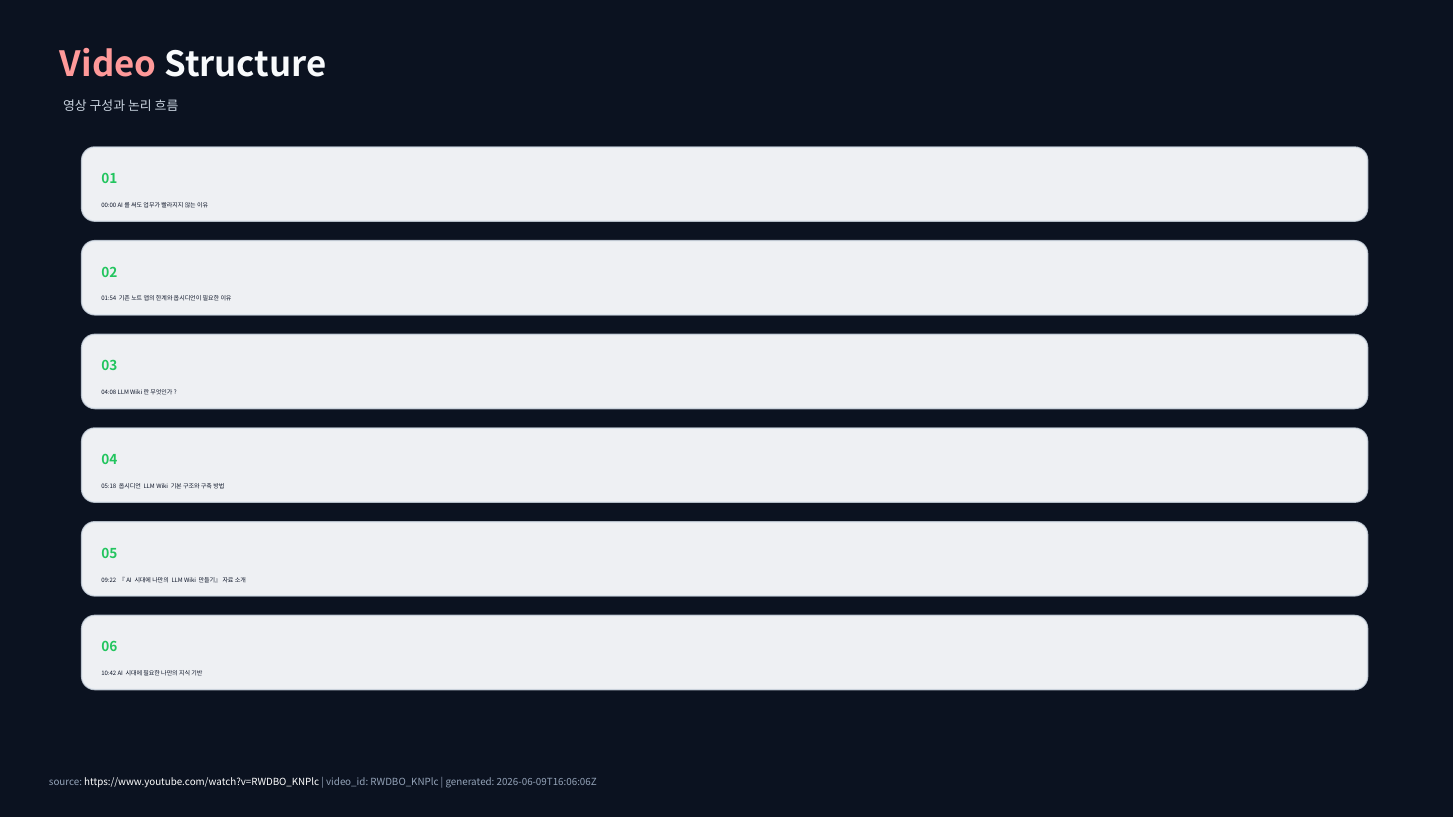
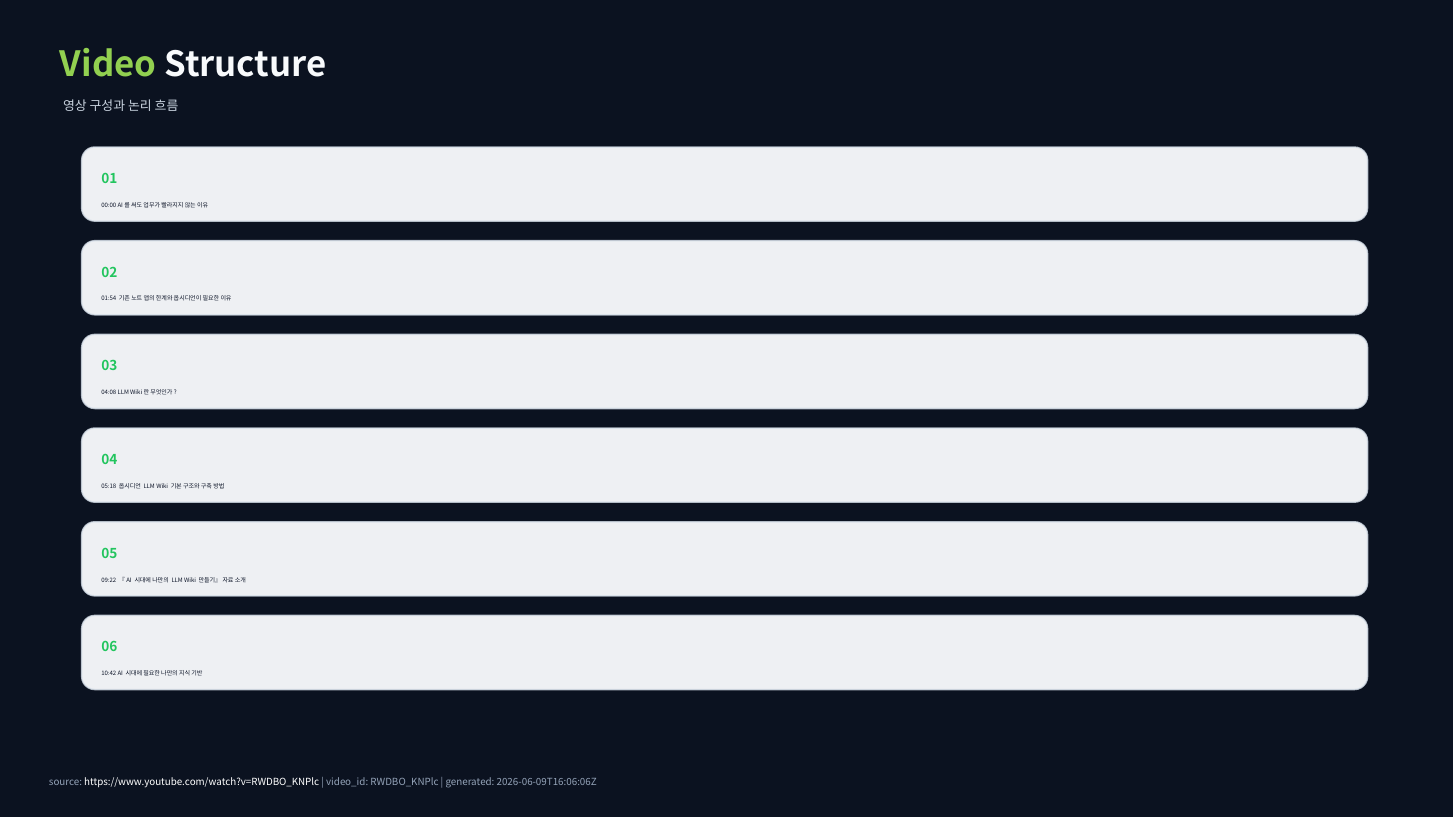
Video colour: pink -> light green
